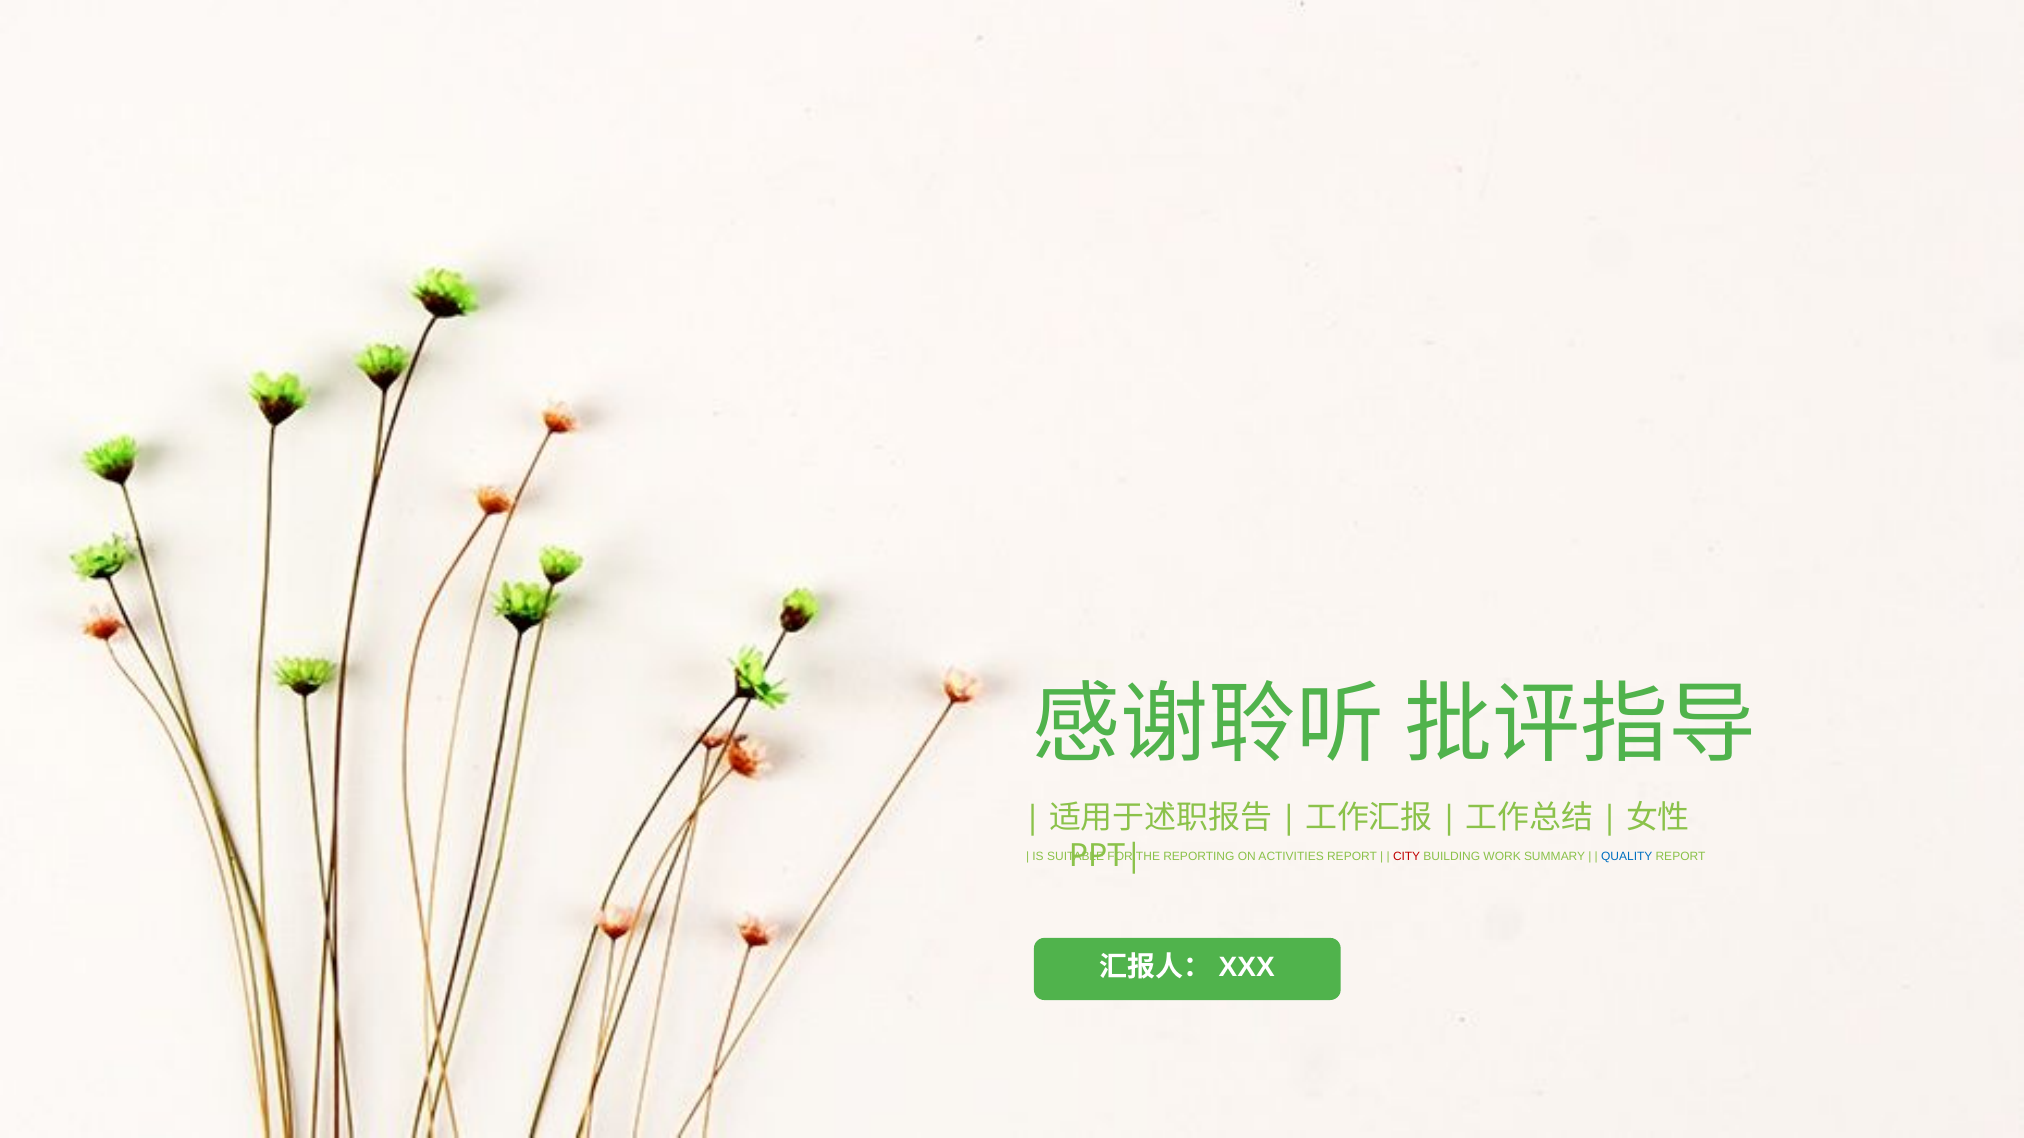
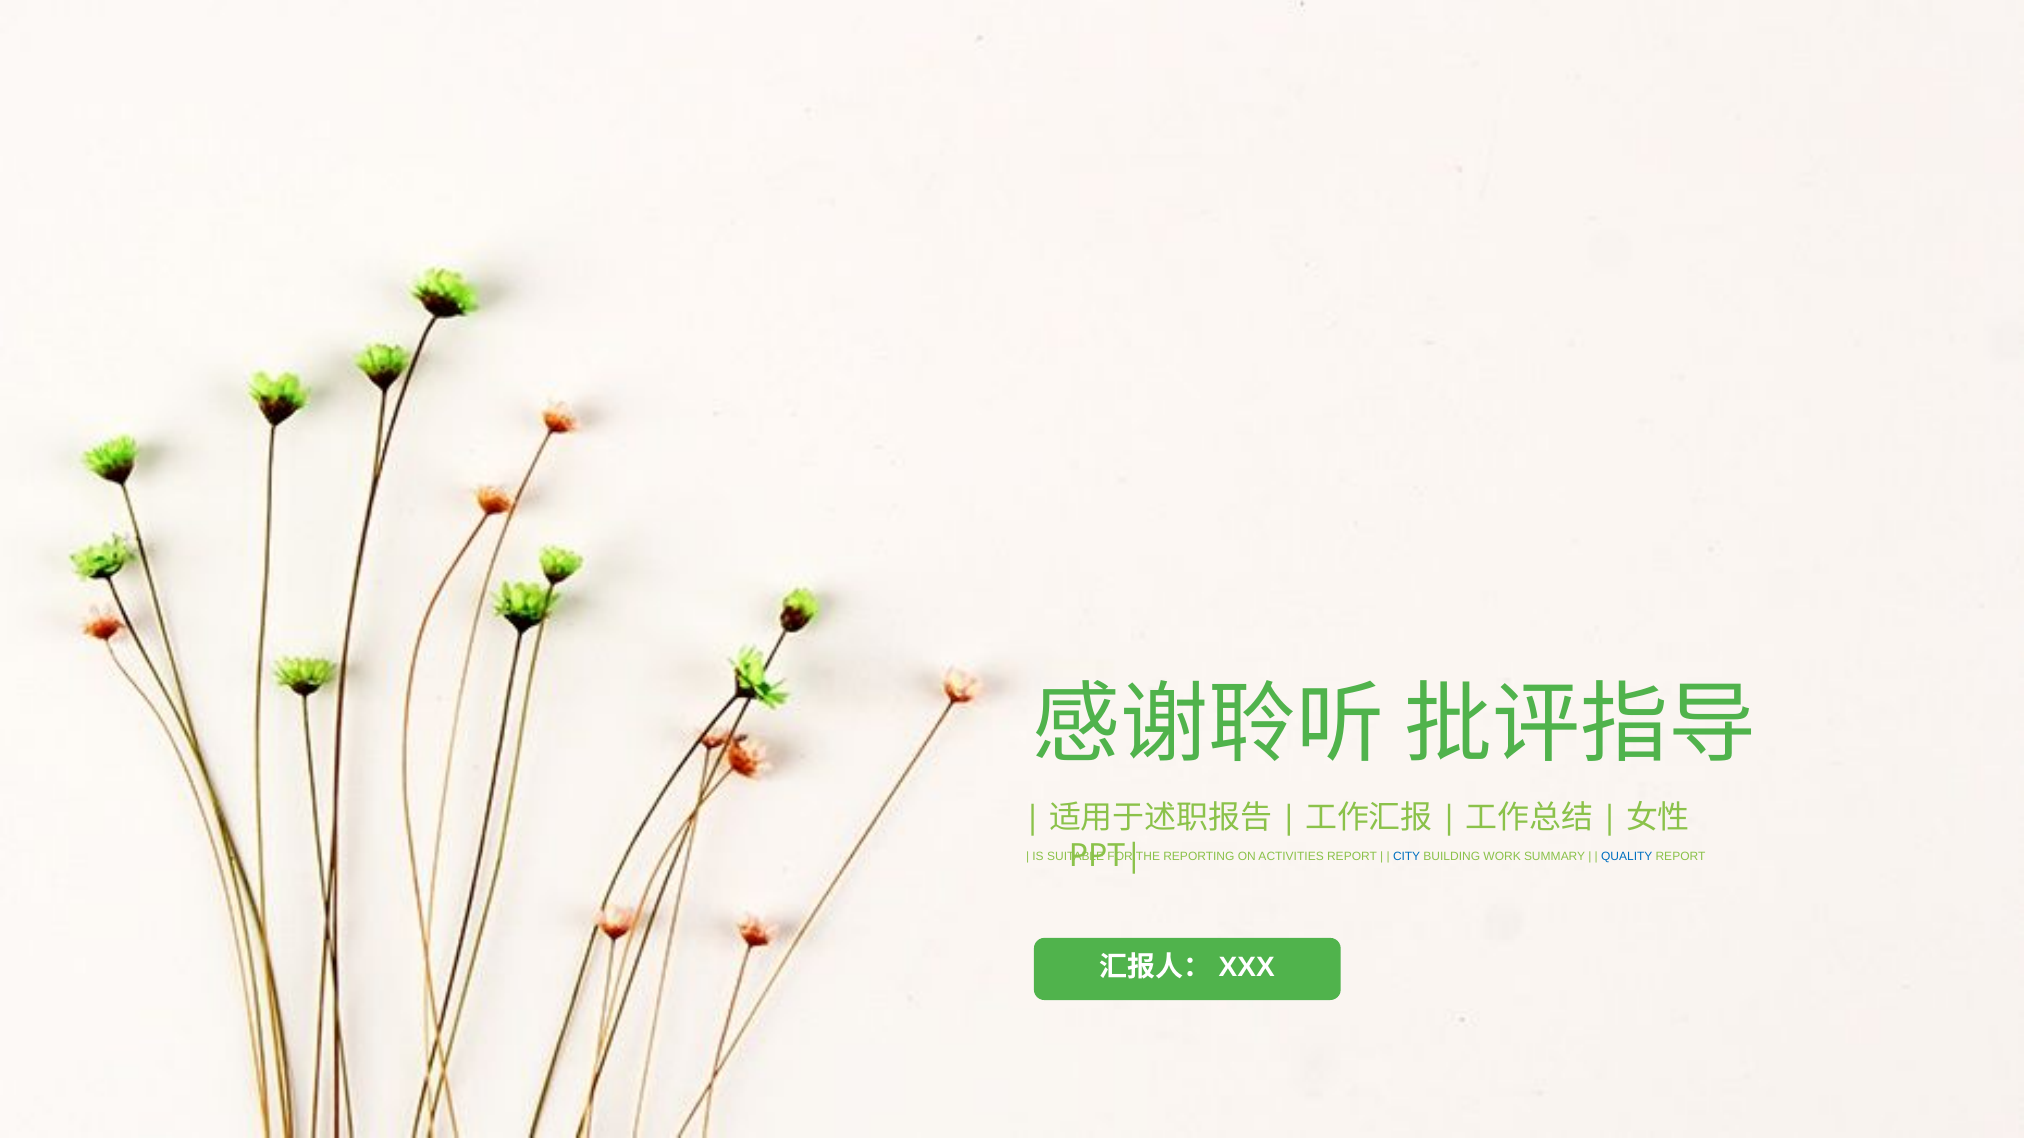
CITY colour: red -> blue
